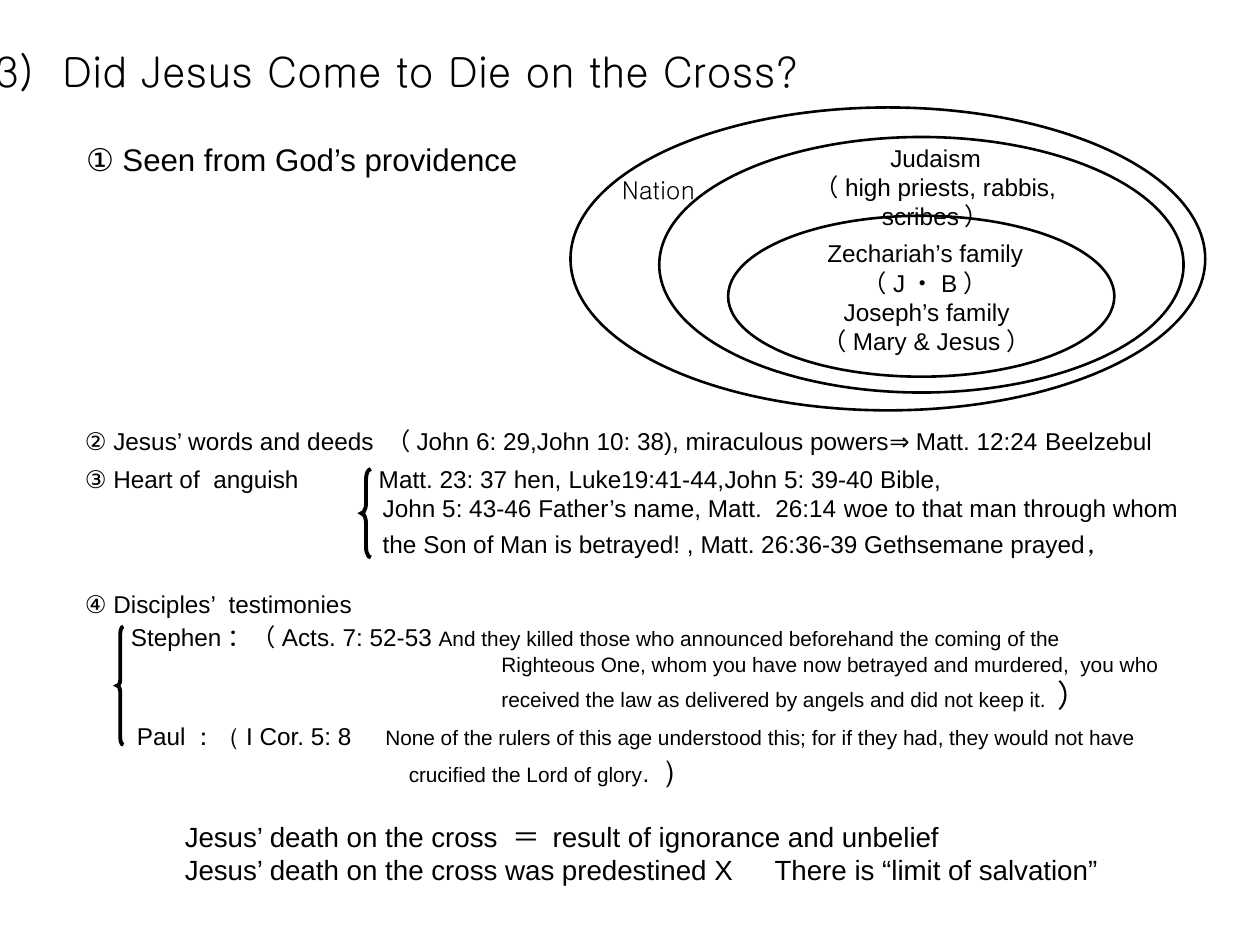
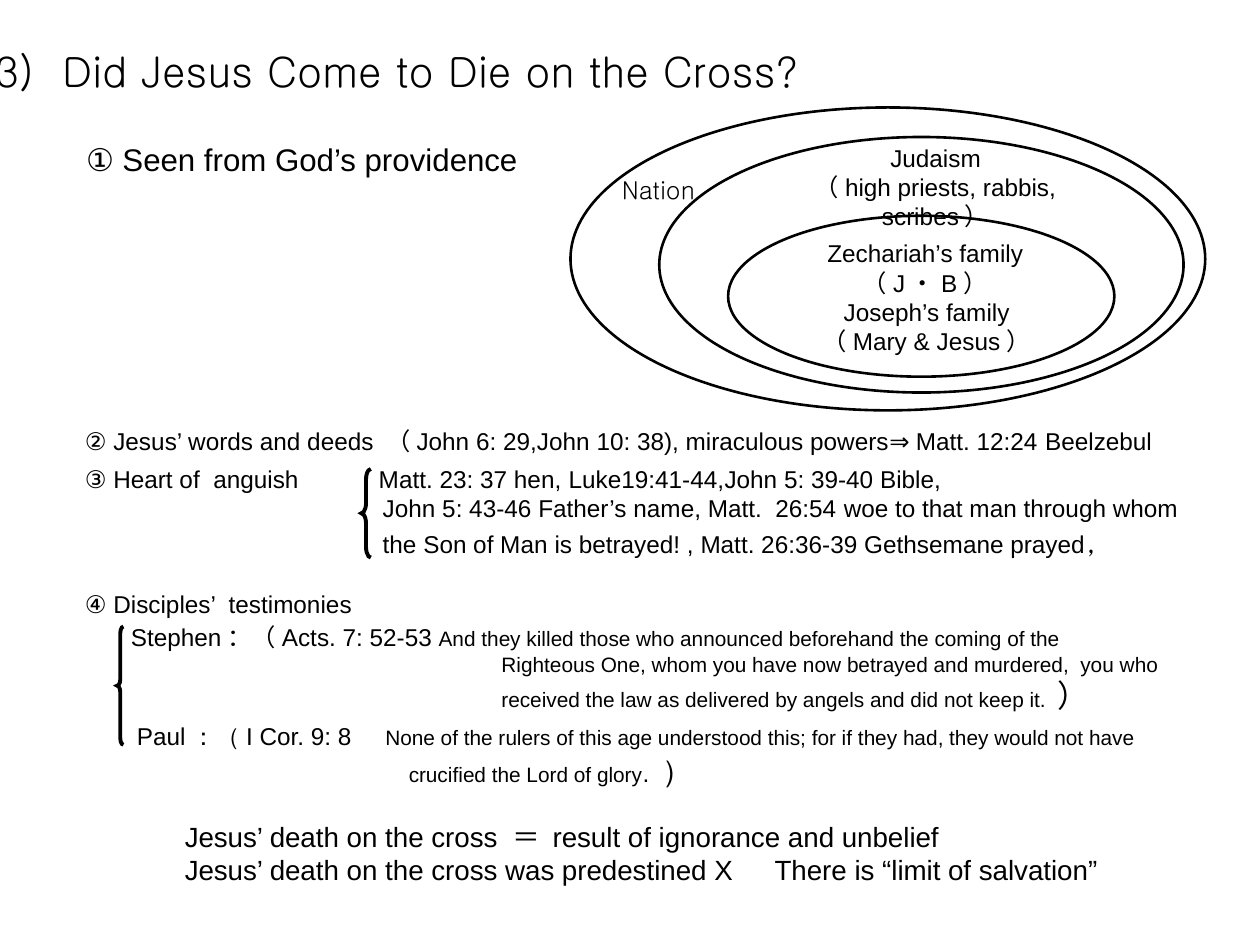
26:14: 26:14 -> 26:54
Cor 5: 5 -> 9
